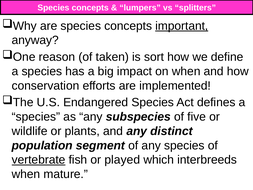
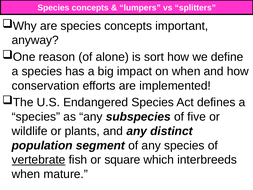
important underline: present -> none
taken: taken -> alone
played: played -> square
